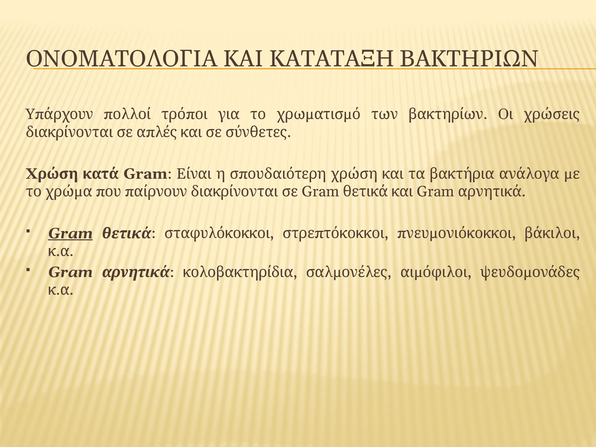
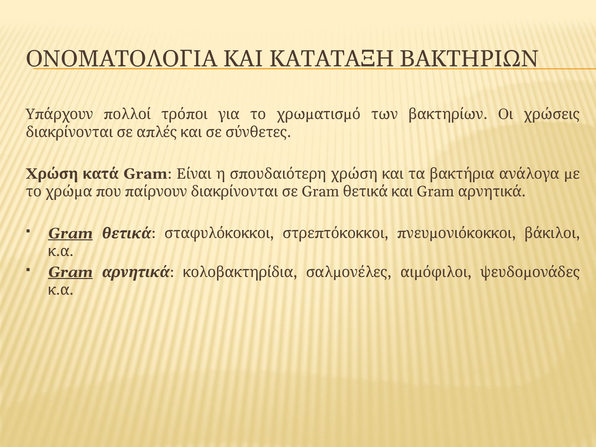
Gram at (70, 272) underline: none -> present
